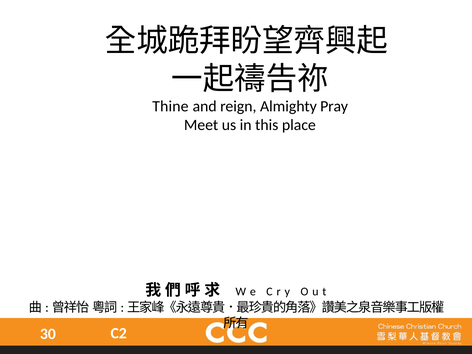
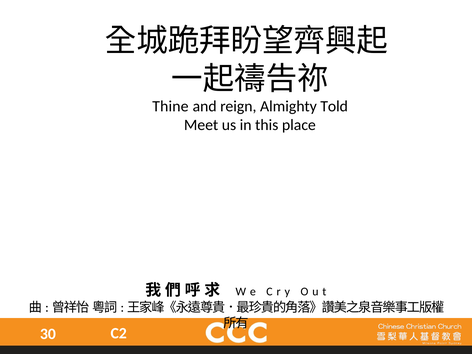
Pray: Pray -> Told
